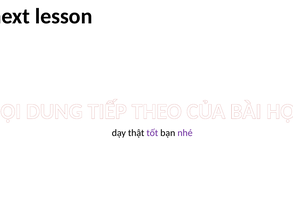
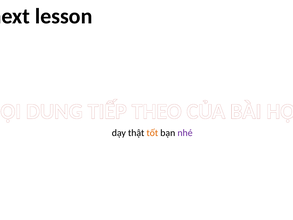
tốt colour: purple -> orange
